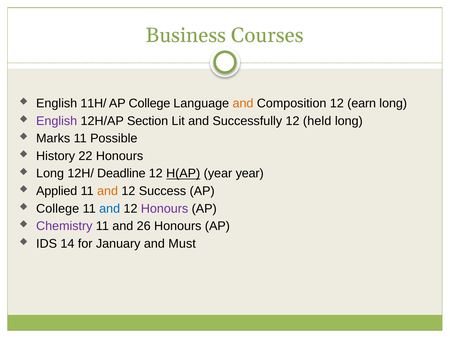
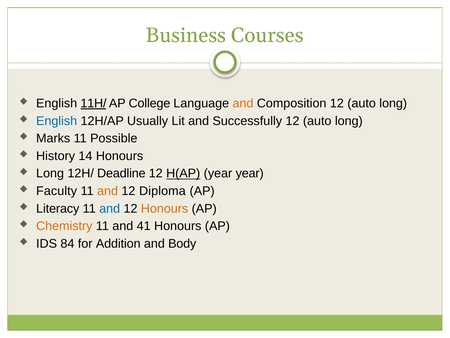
11H/ underline: none -> present
Composition 12 earn: earn -> auto
English at (57, 121) colour: purple -> blue
Section: Section -> Usually
held at (317, 121): held -> auto
22: 22 -> 14
Applied: Applied -> Faculty
Success: Success -> Diploma
College at (58, 208): College -> Literacy
Honours at (165, 208) colour: purple -> orange
Chemistry colour: purple -> orange
26: 26 -> 41
14: 14 -> 84
January: January -> Addition
Must: Must -> Body
